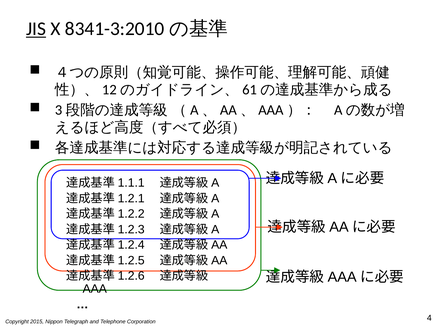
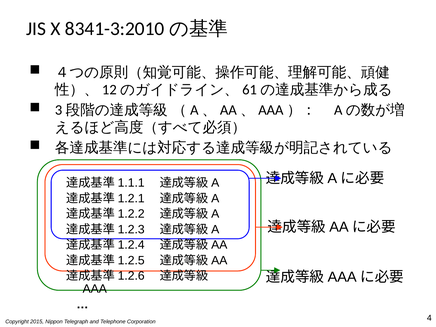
JIS underline: present -> none
